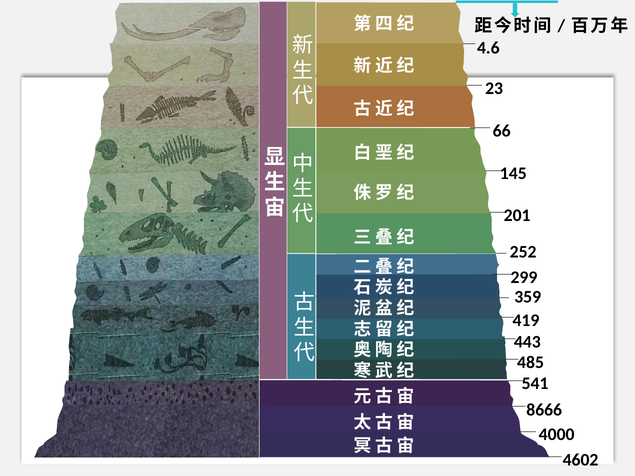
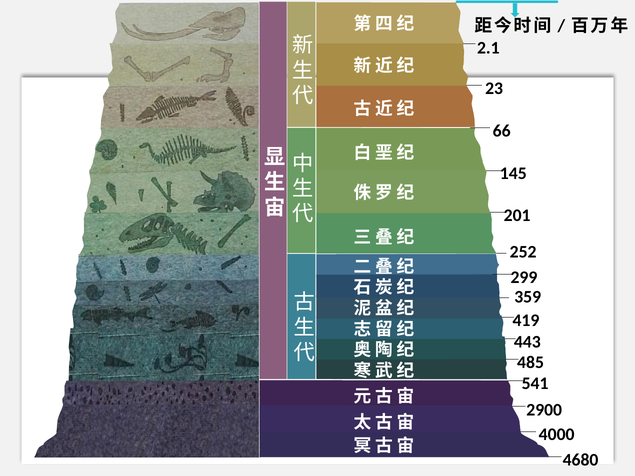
4.6: 4.6 -> 2.1
8666: 8666 -> 2900
4602: 4602 -> 4680
